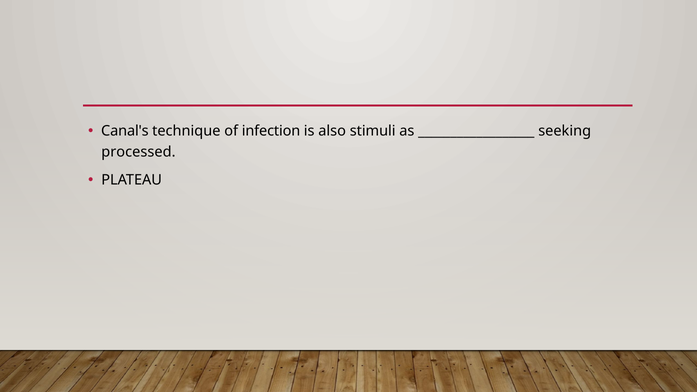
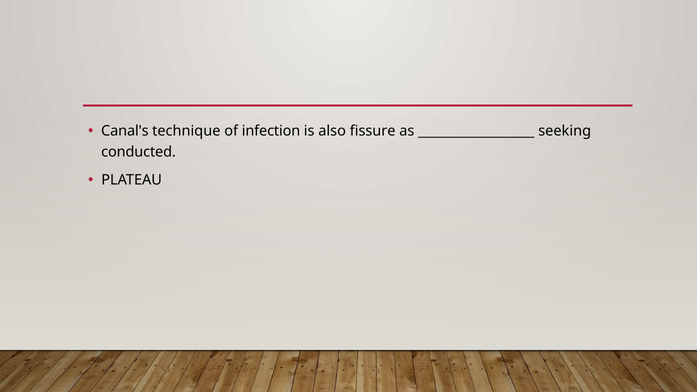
stimuli: stimuli -> fissure
processed: processed -> conducted
